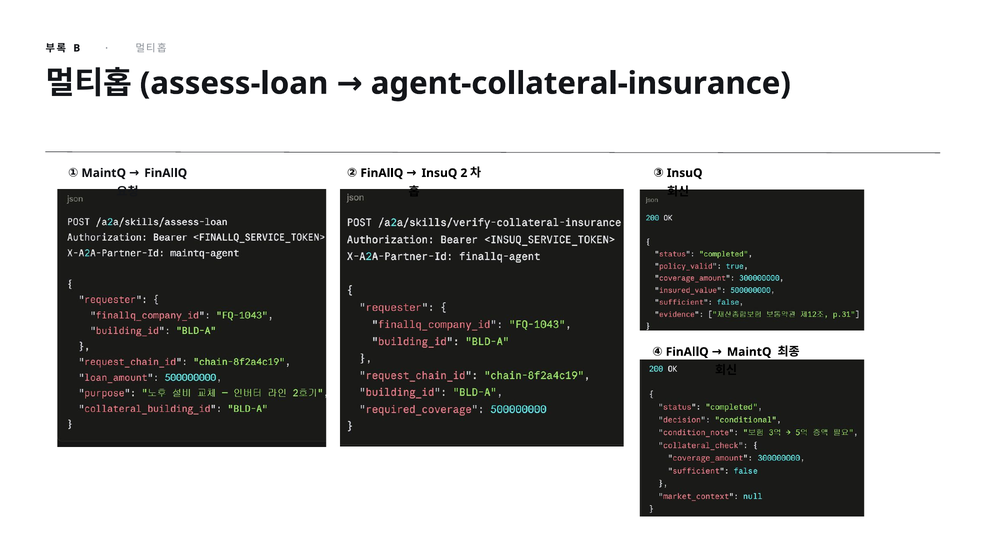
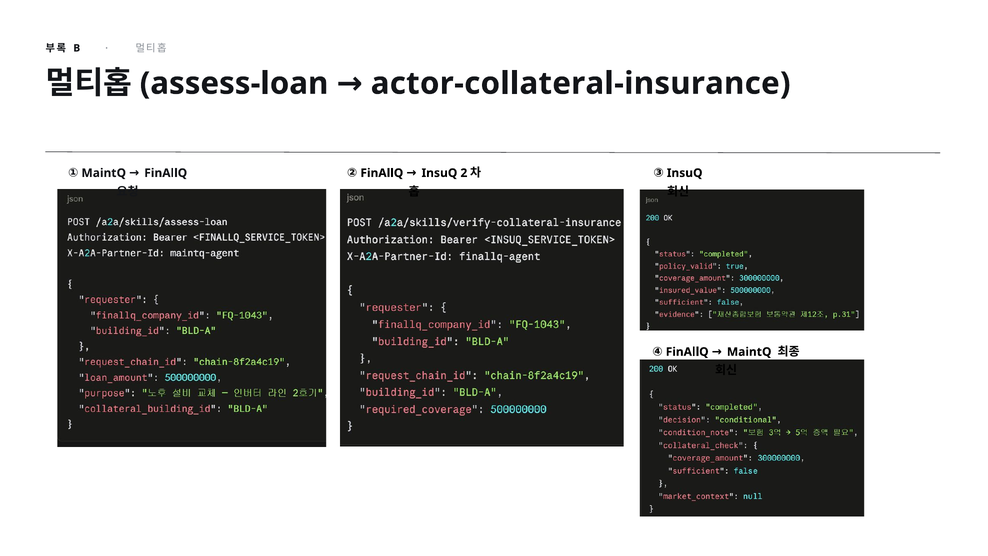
agent-collateral-insurance: agent-collateral-insurance -> actor-collateral-insurance
